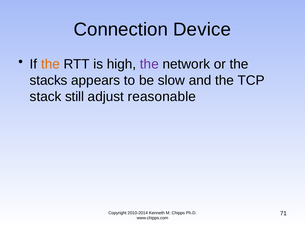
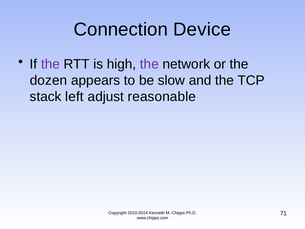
the at (50, 64) colour: orange -> purple
stacks: stacks -> dozen
still: still -> left
